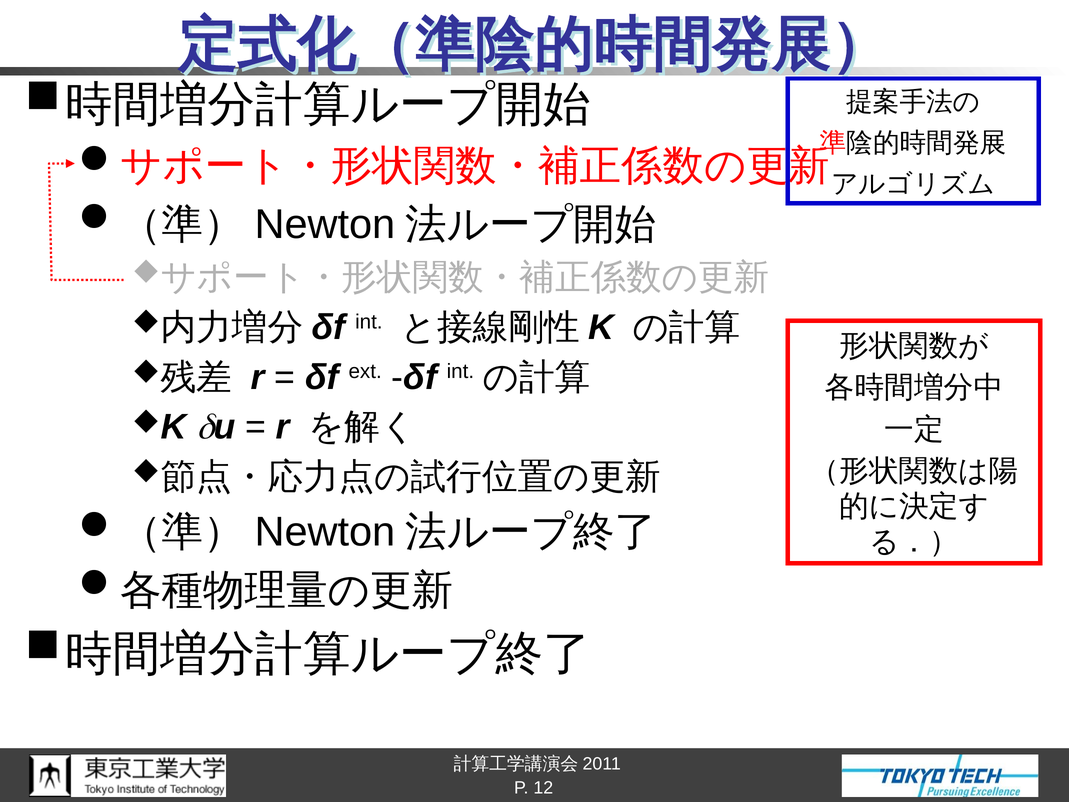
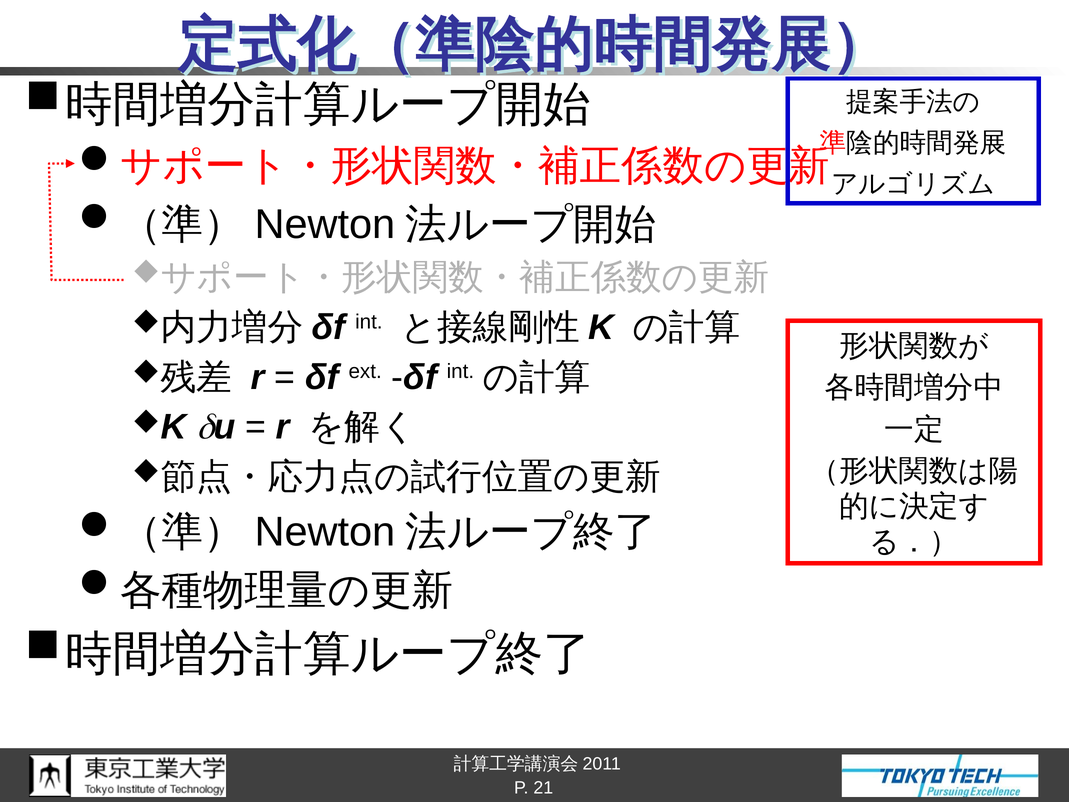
12: 12 -> 21
